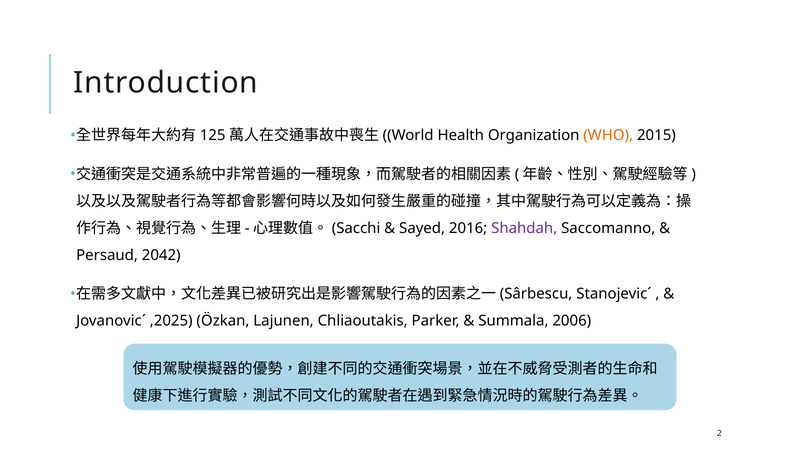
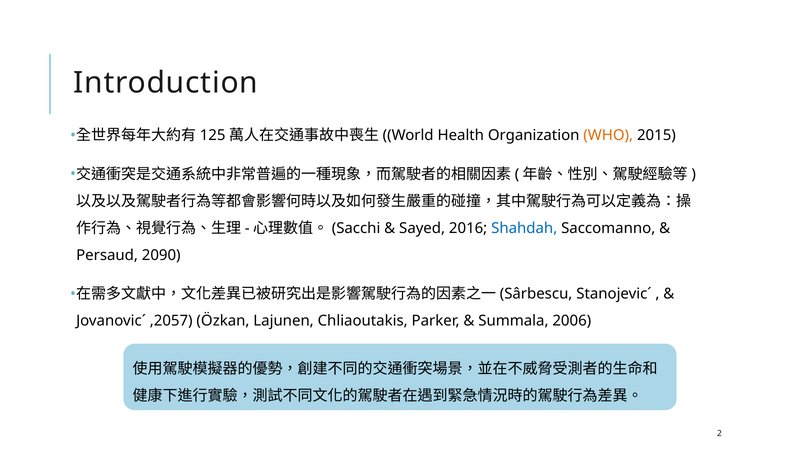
Shahdah colour: purple -> blue
2042: 2042 -> 2090
,2025: ,2025 -> ,2057
